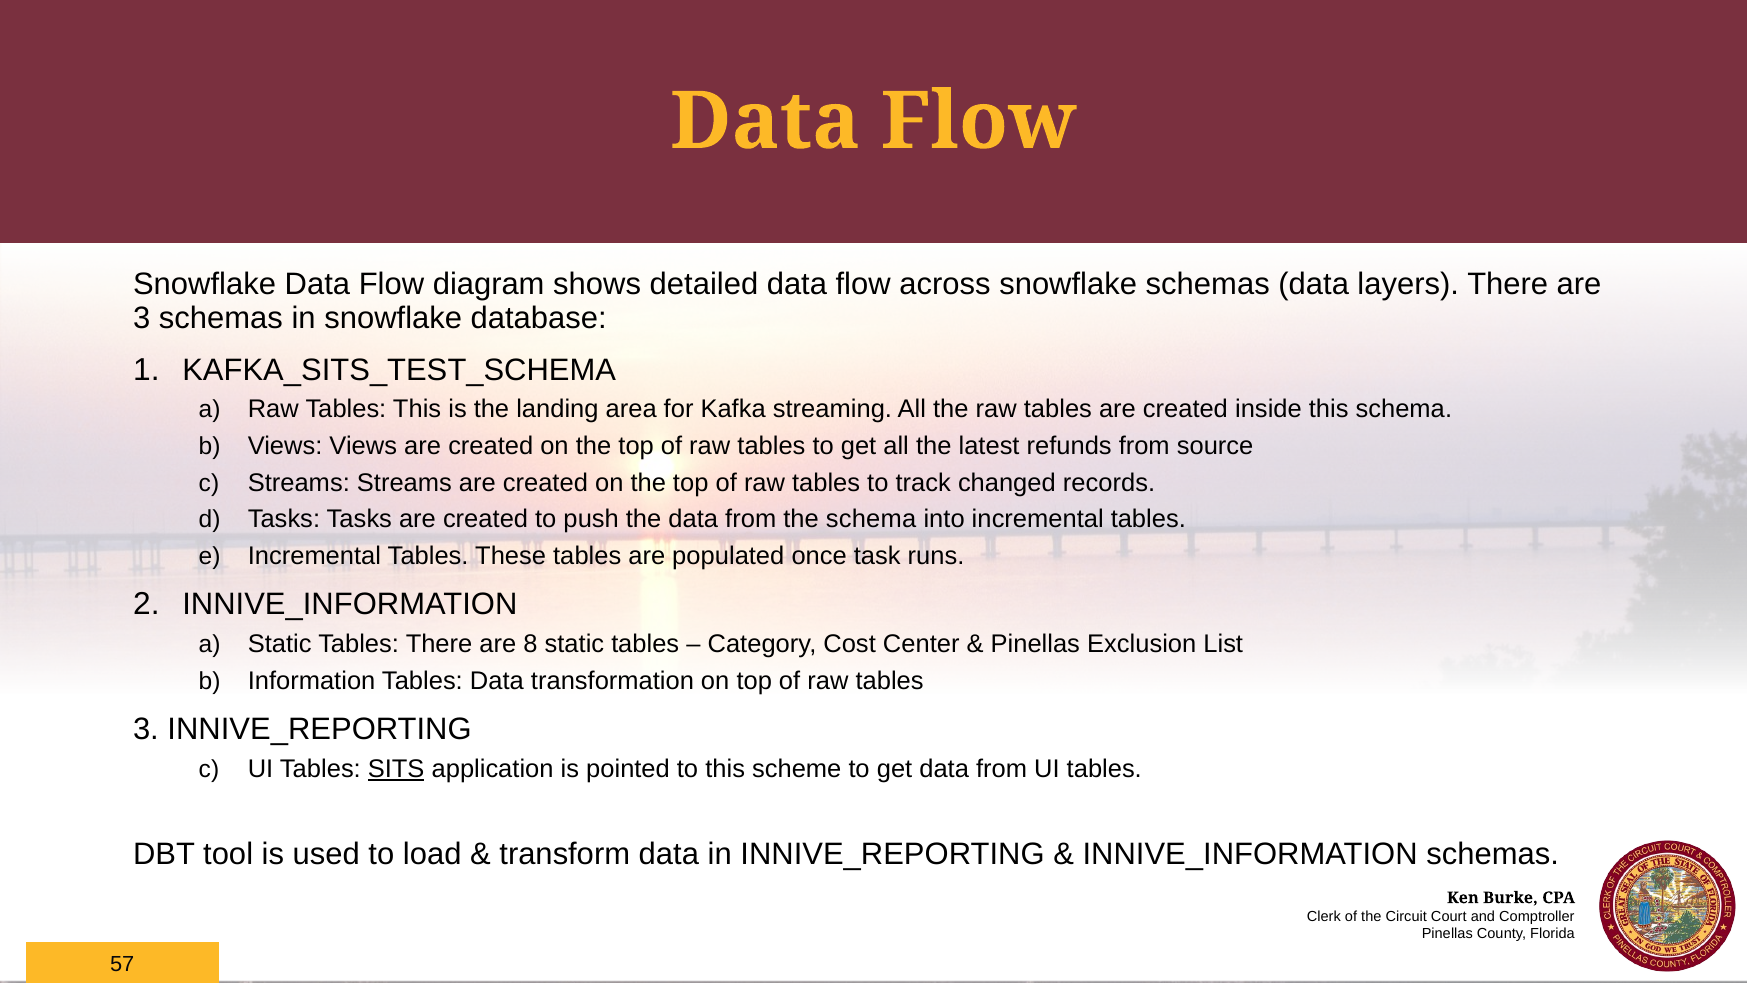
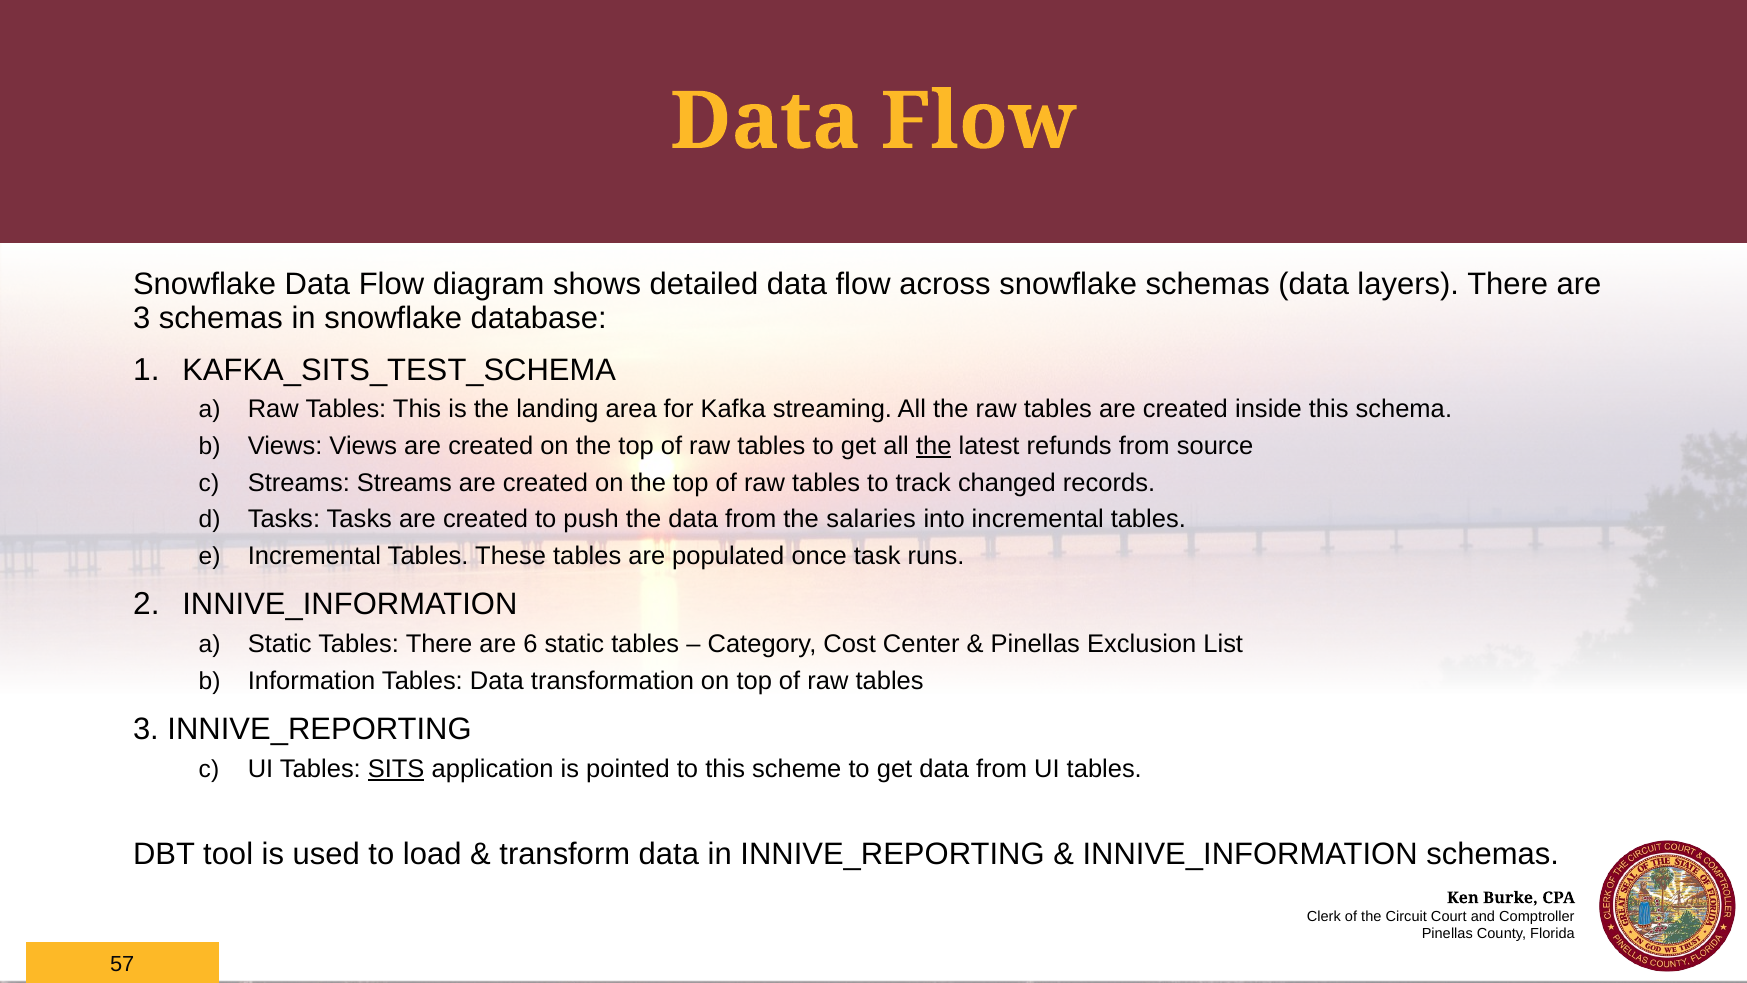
the at (934, 446) underline: none -> present
the schema: schema -> salaries
8: 8 -> 6
